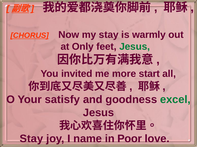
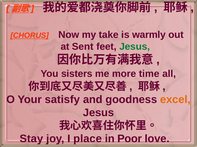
my stay: stay -> take
Only: Only -> Sent
invited: invited -> sisters
start: start -> time
excel colour: green -> orange
name: name -> place
